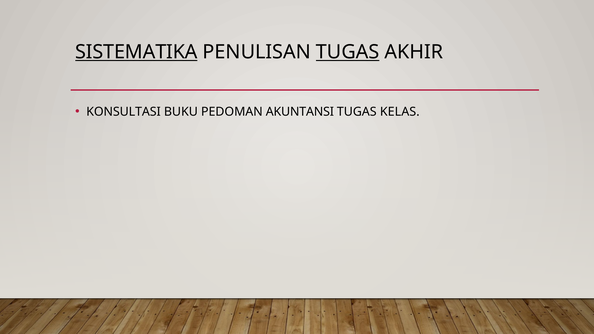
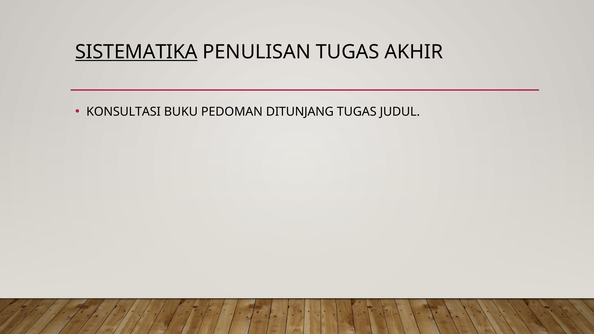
TUGAS at (348, 52) underline: present -> none
AKUNTANSI: AKUNTANSI -> DITUNJANG
KELAS: KELAS -> JUDUL
